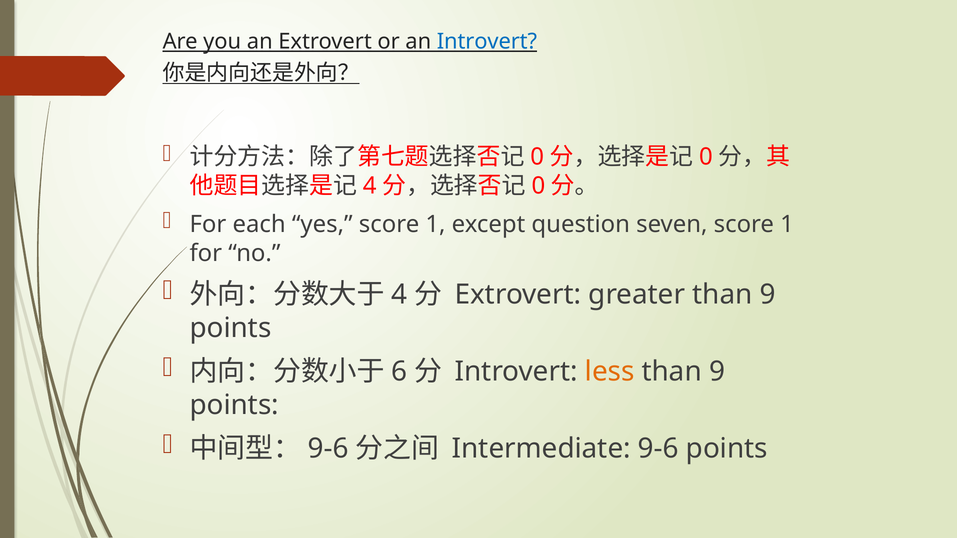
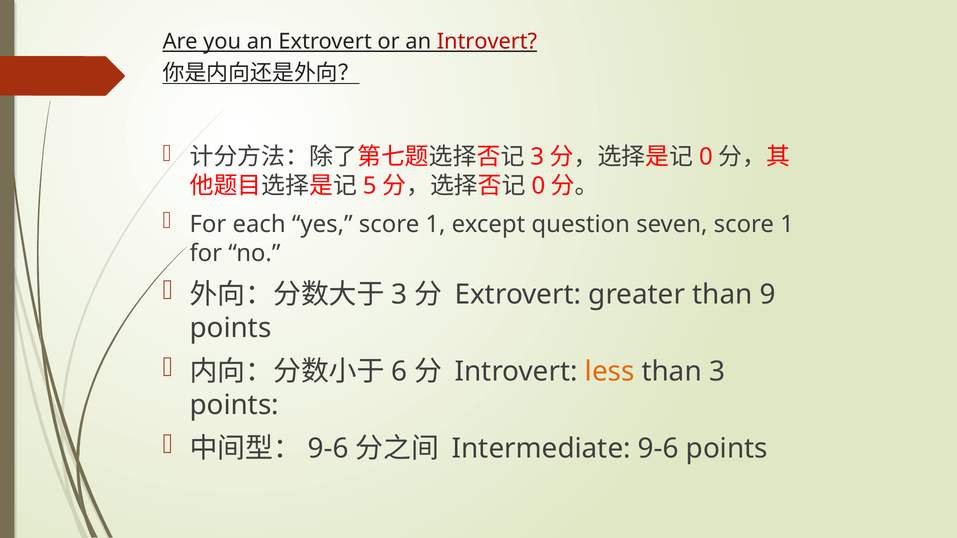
Introvert at (487, 41) colour: blue -> red
0 at (537, 157): 0 -> 3
4 at (370, 186): 4 -> 5
4 at (399, 295): 4 -> 3
9 at (717, 372): 9 -> 3
